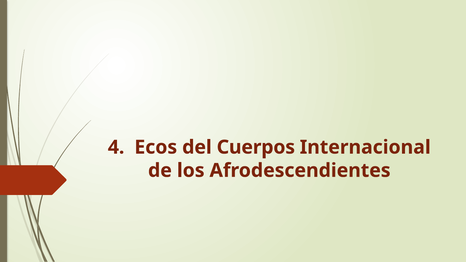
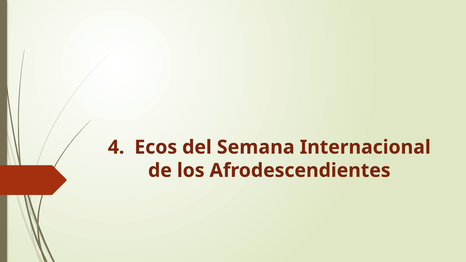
Cuerpos: Cuerpos -> Semana
